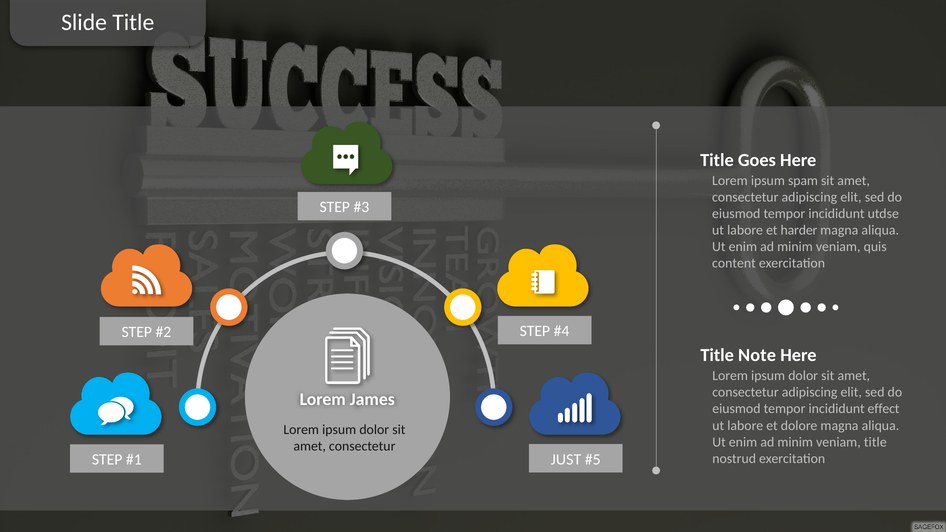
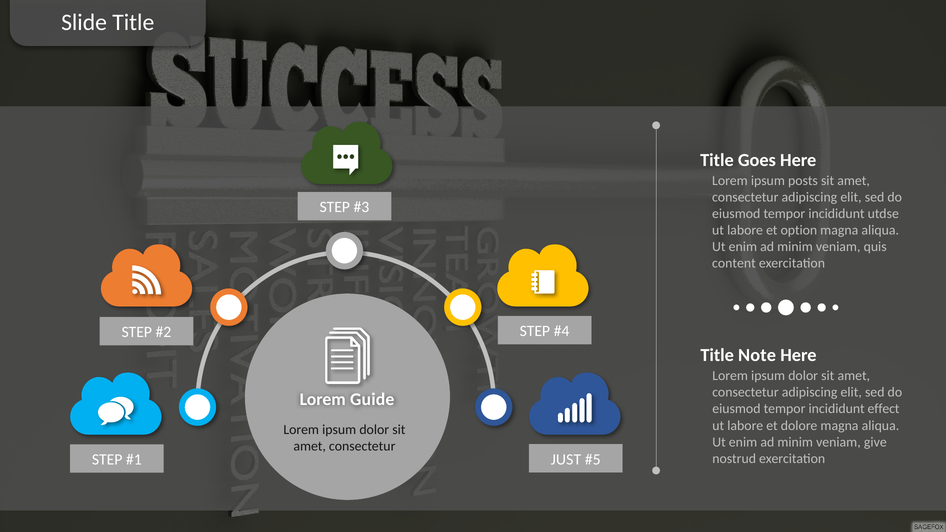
spam: spam -> posts
harder: harder -> option
James: James -> Guide
veniam title: title -> give
